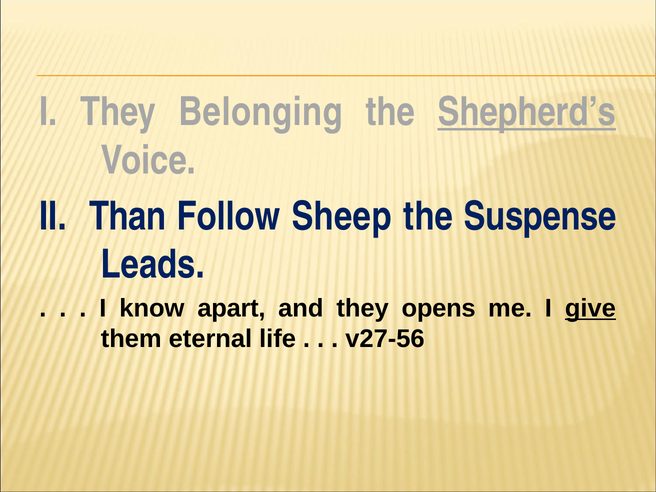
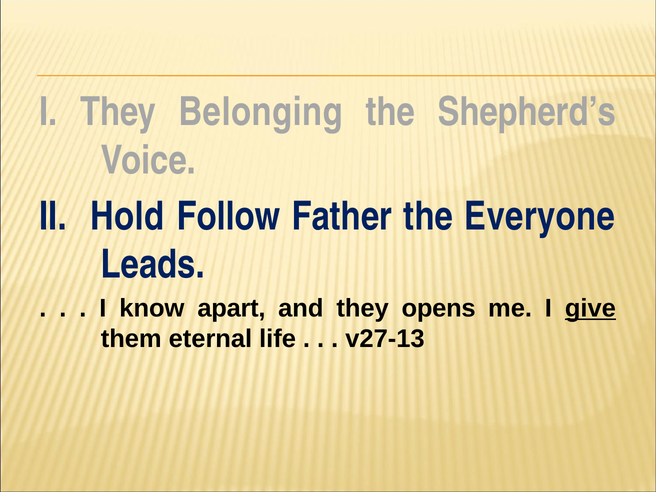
Shepherd’s underline: present -> none
Than: Than -> Hold
Sheep: Sheep -> Father
Suspense: Suspense -> Everyone
v27-56: v27-56 -> v27-13
